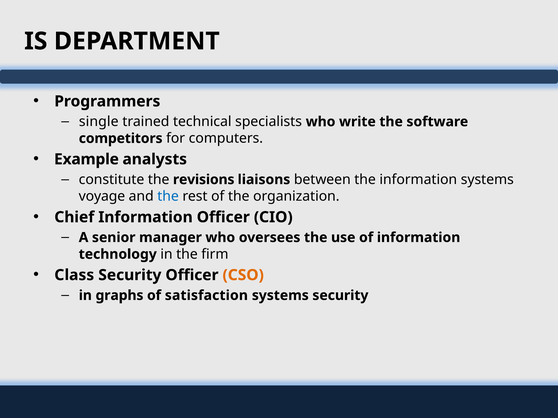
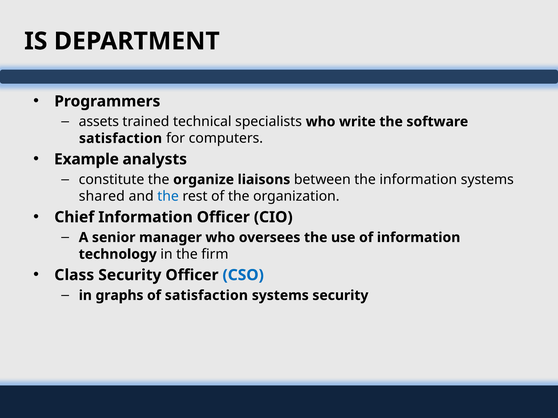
single: single -> assets
competitors at (121, 139): competitors -> satisfaction
revisions: revisions -> organize
voyage: voyage -> shared
CSO colour: orange -> blue
